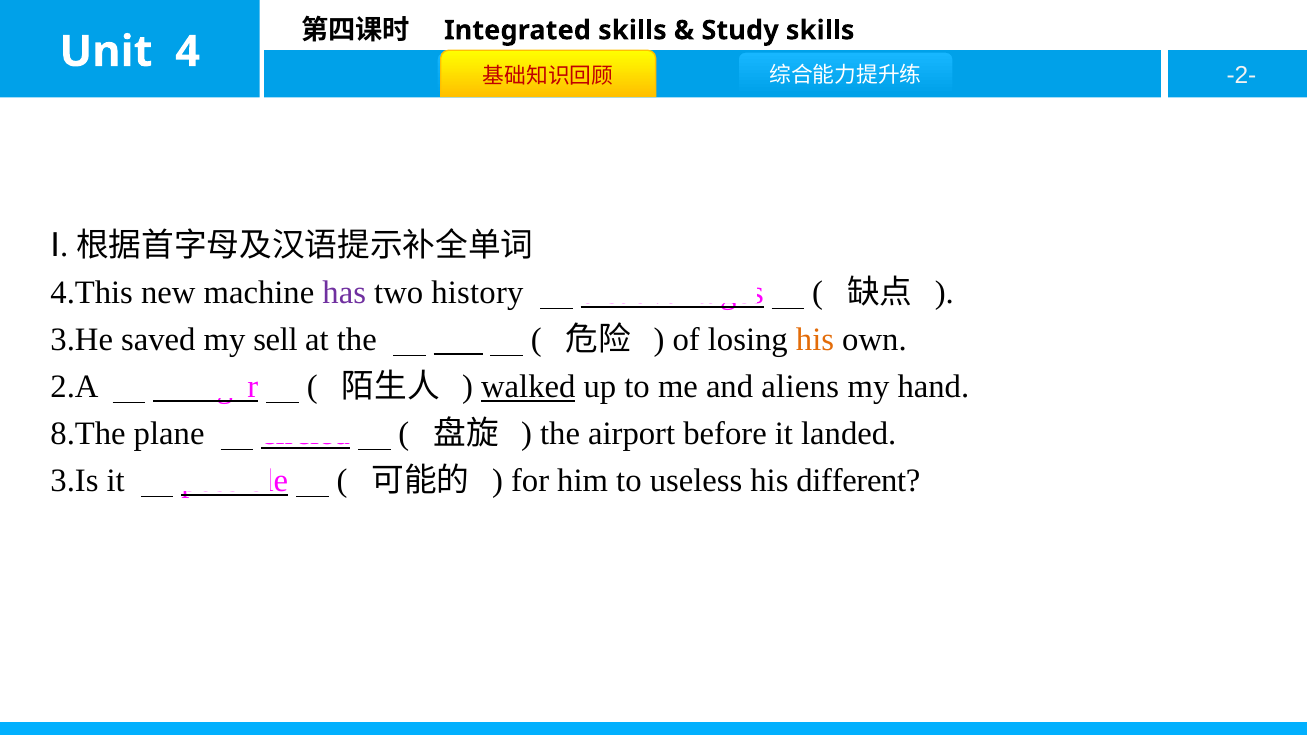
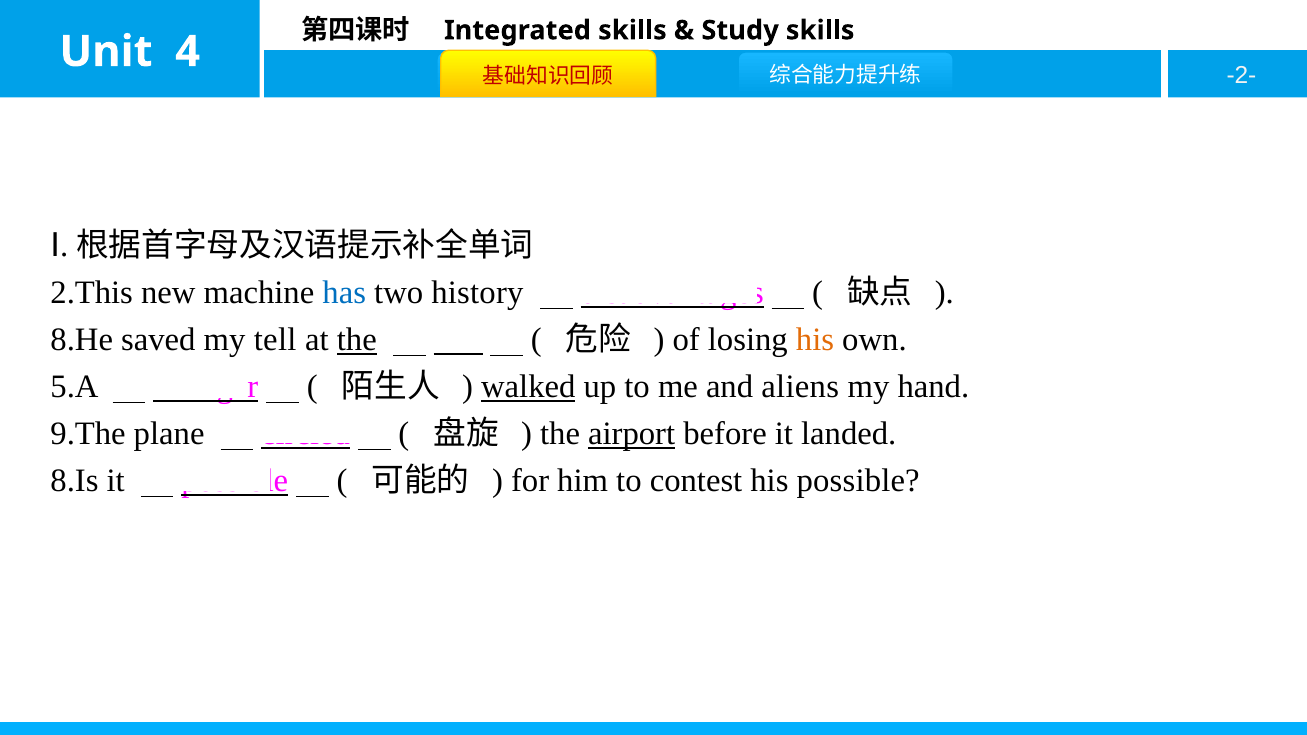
4.This: 4.This -> 2.This
has colour: purple -> blue
3.He: 3.He -> 8.He
sell: sell -> tell
the at (357, 340) underline: none -> present
2.A: 2.A -> 5.A
8.The: 8.The -> 9.The
airport underline: none -> present
3.Is: 3.Is -> 8.Is
useless: useless -> contest
his different: different -> possible
